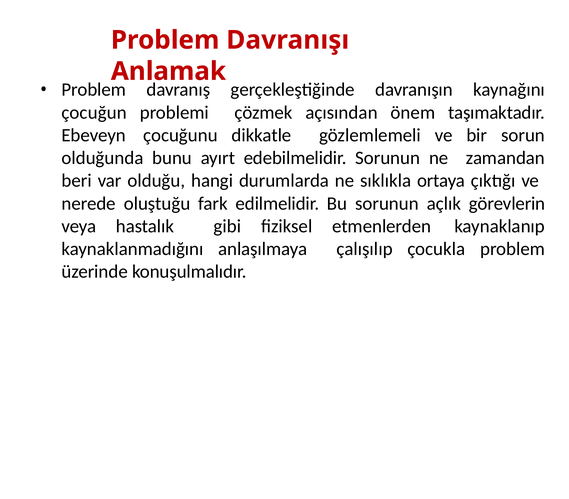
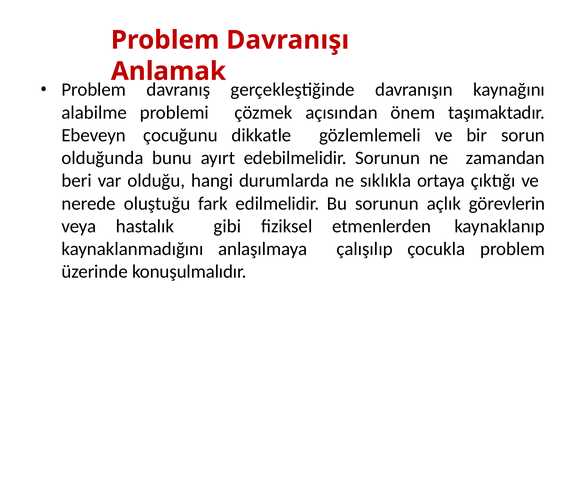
çocuğun: çocuğun -> alabilme
